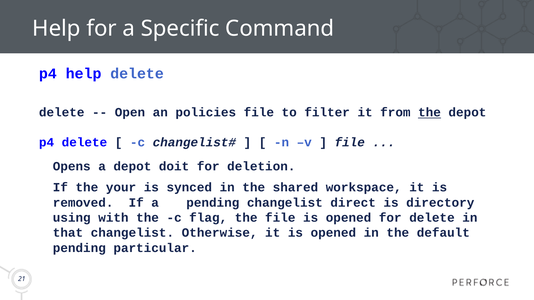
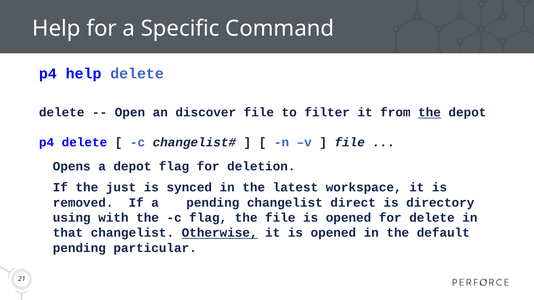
policies: policies -> discover
depot doit: doit -> flag
your: your -> just
shared: shared -> latest
Otherwise underline: none -> present
